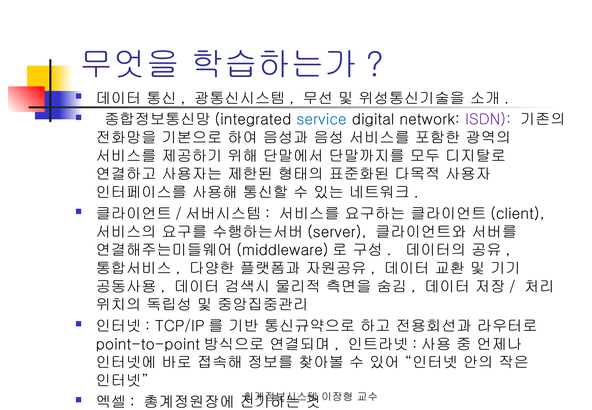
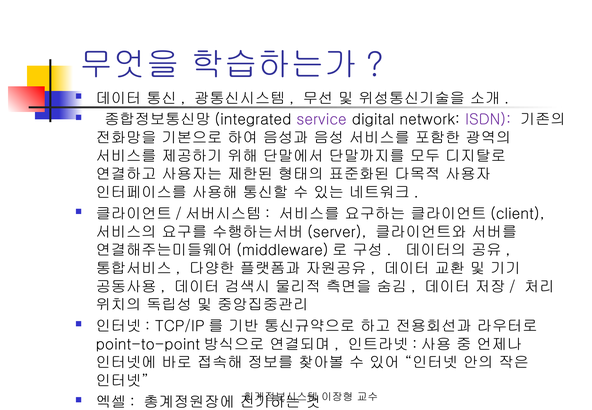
service colour: blue -> purple
